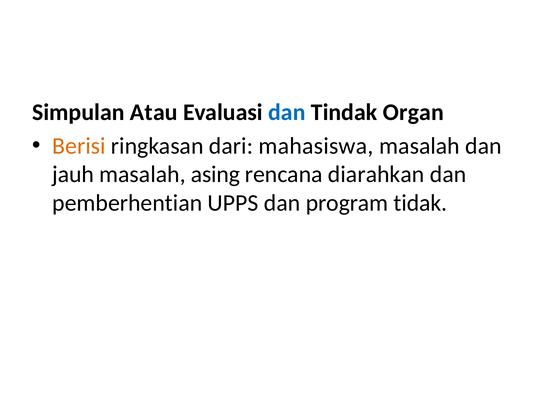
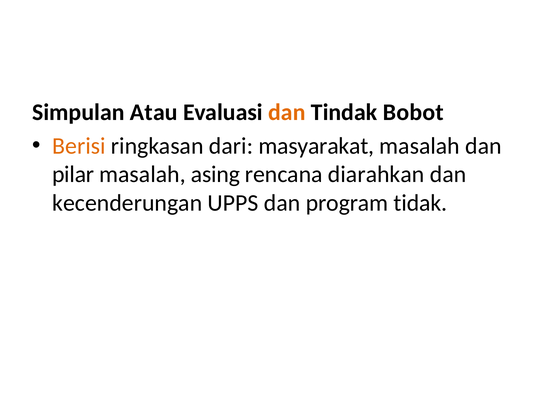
dan at (287, 112) colour: blue -> orange
Organ: Organ -> Bobot
mahasiswa: mahasiswa -> masyarakat
jauh: jauh -> pilar
pemberhentian: pemberhentian -> kecenderungan
